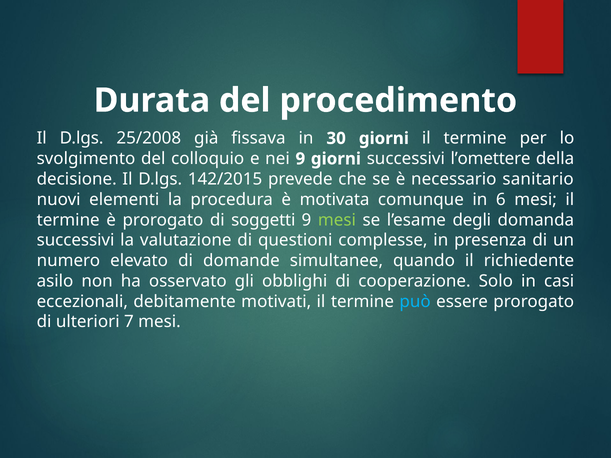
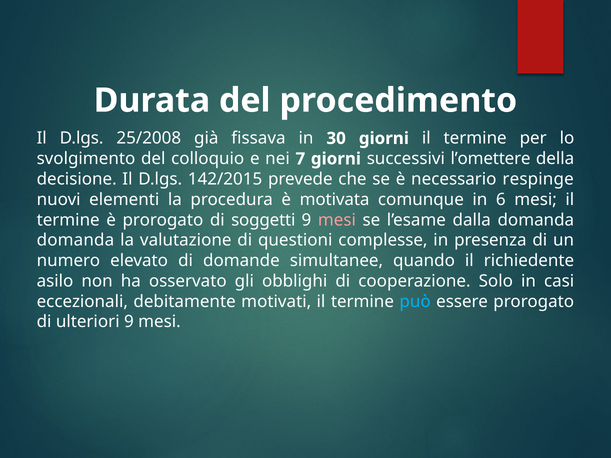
nei 9: 9 -> 7
sanitario: sanitario -> respinge
mesi at (337, 220) colour: light green -> pink
degli: degli -> dalla
successivi at (76, 240): successivi -> domanda
ulteriori 7: 7 -> 9
